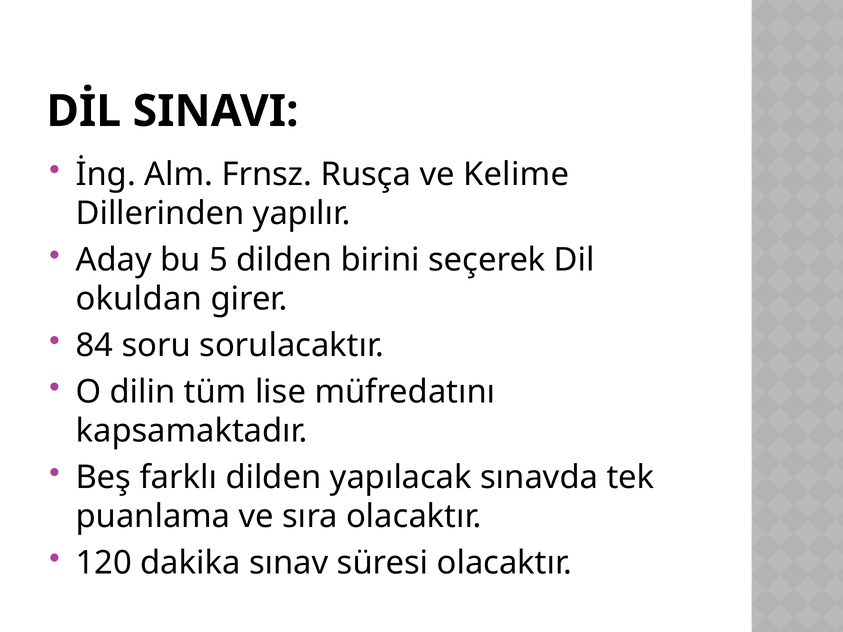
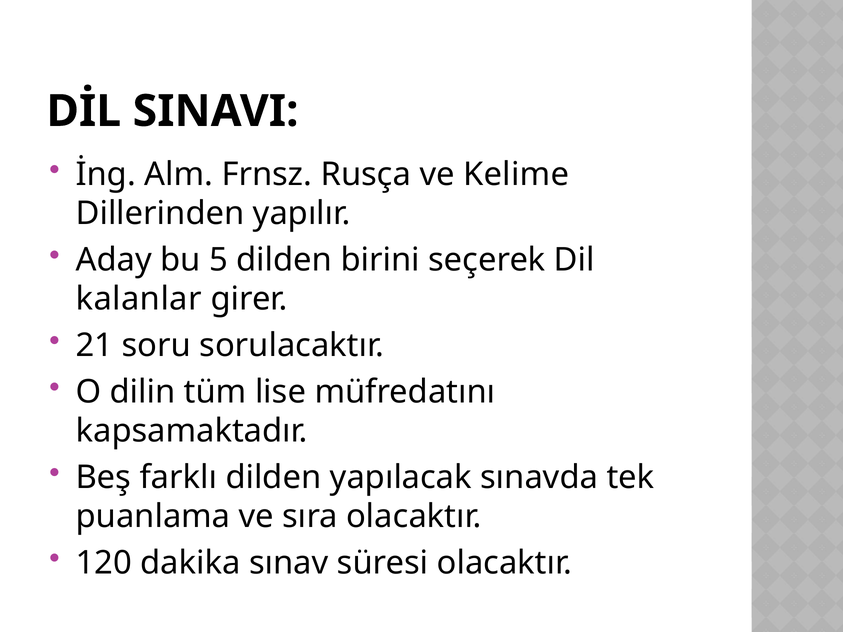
okuldan: okuldan -> kalanlar
84: 84 -> 21
